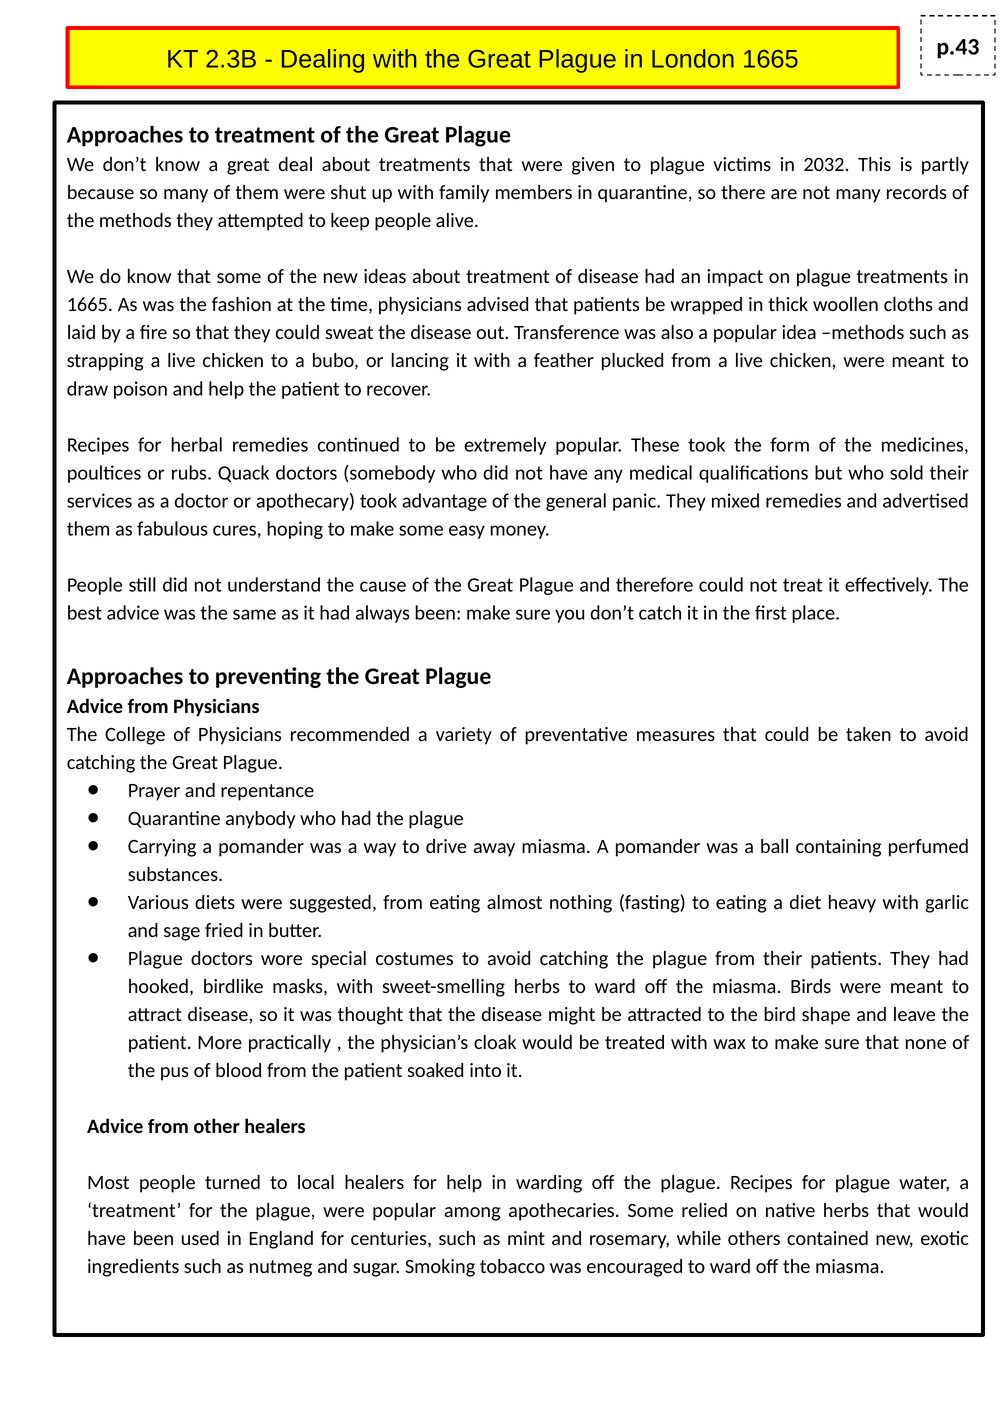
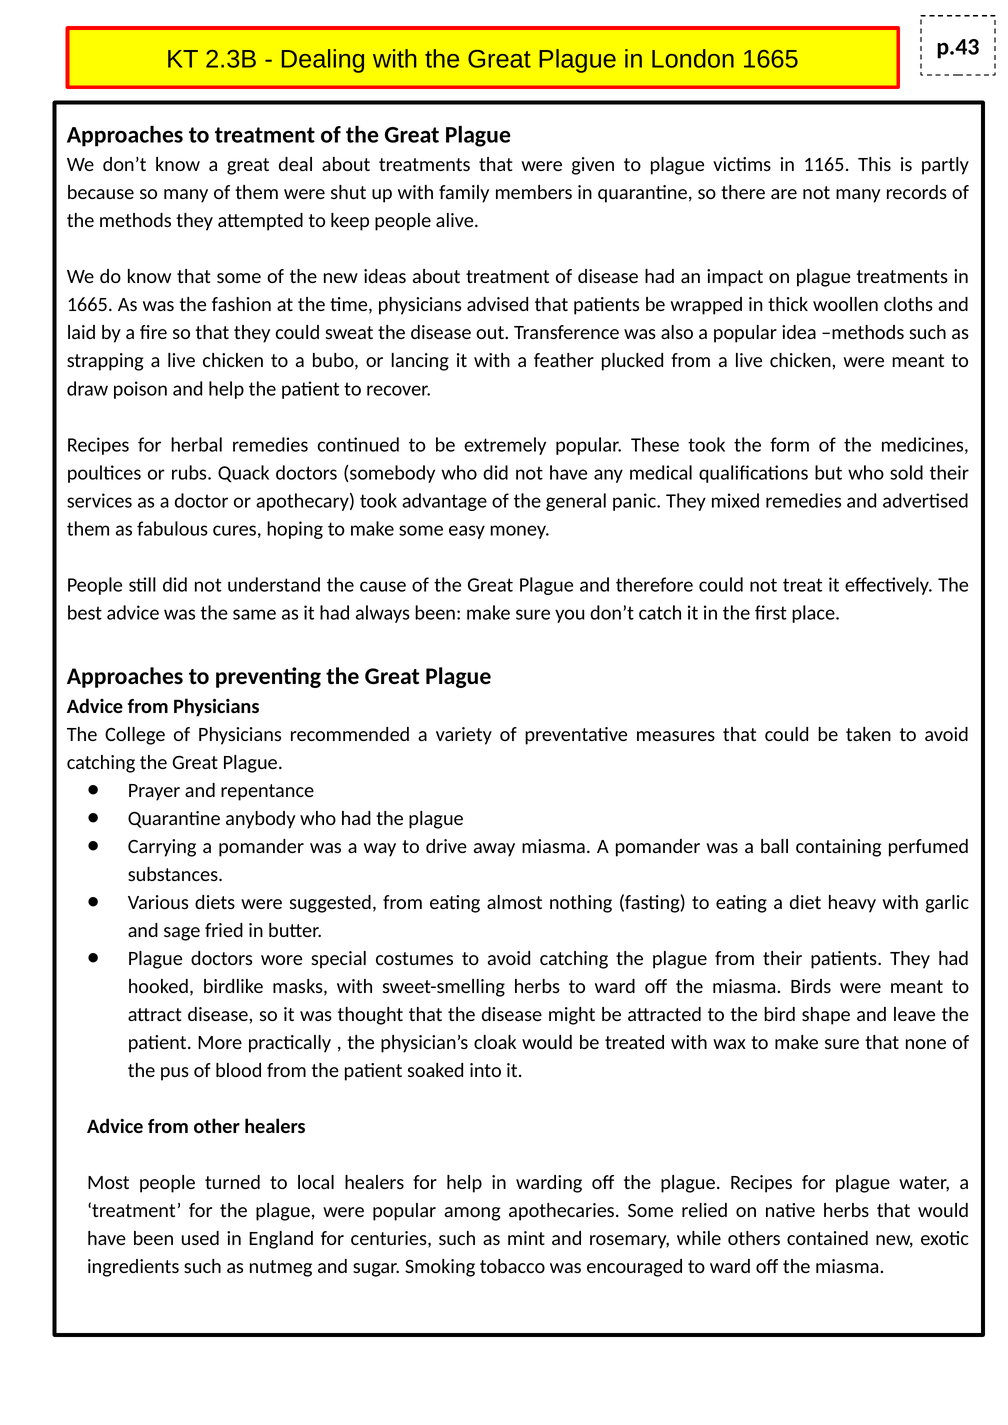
2032: 2032 -> 1165
